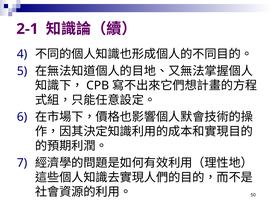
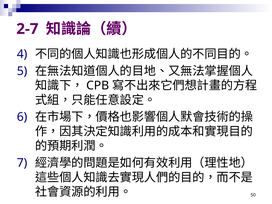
2-1: 2-1 -> 2-7
